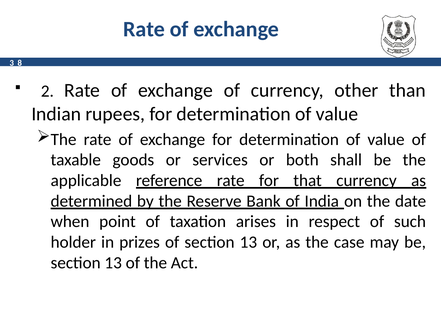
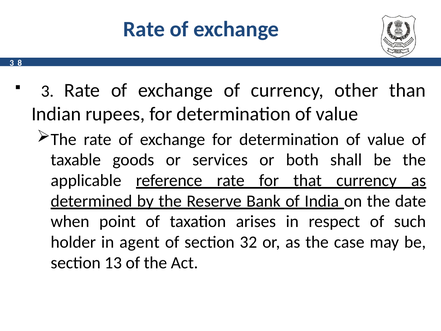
2 at (47, 91): 2 -> 3
prizes: prizes -> agent
of section 13: 13 -> 32
